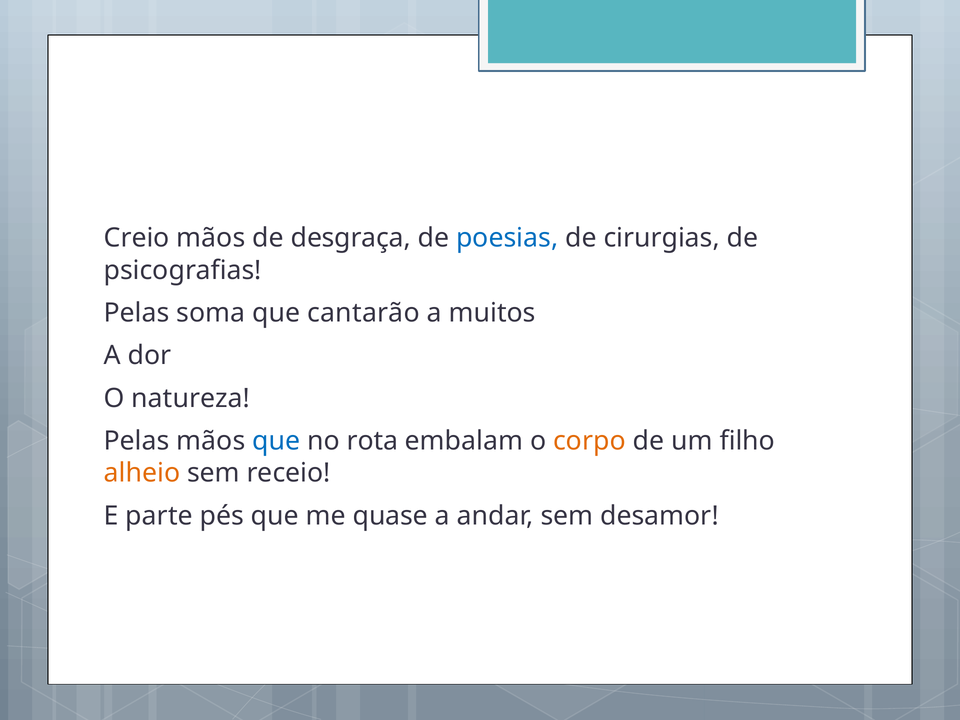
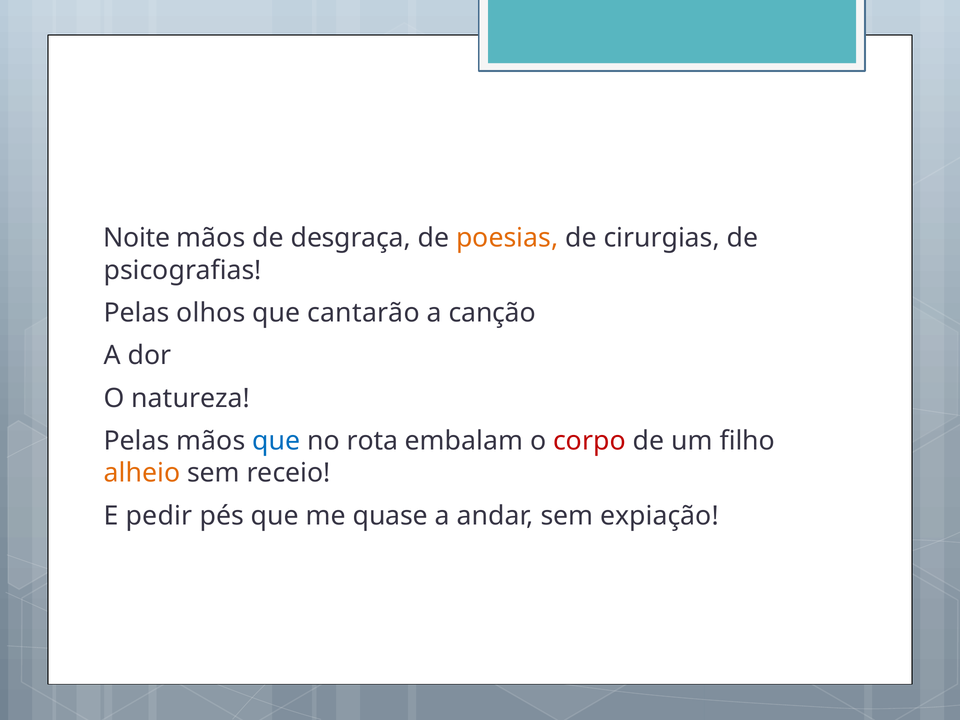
Creio: Creio -> Noite
poesias colour: blue -> orange
soma: soma -> olhos
muitos: muitos -> canção
corpo colour: orange -> red
parte: parte -> pedir
desamor: desamor -> expiação
